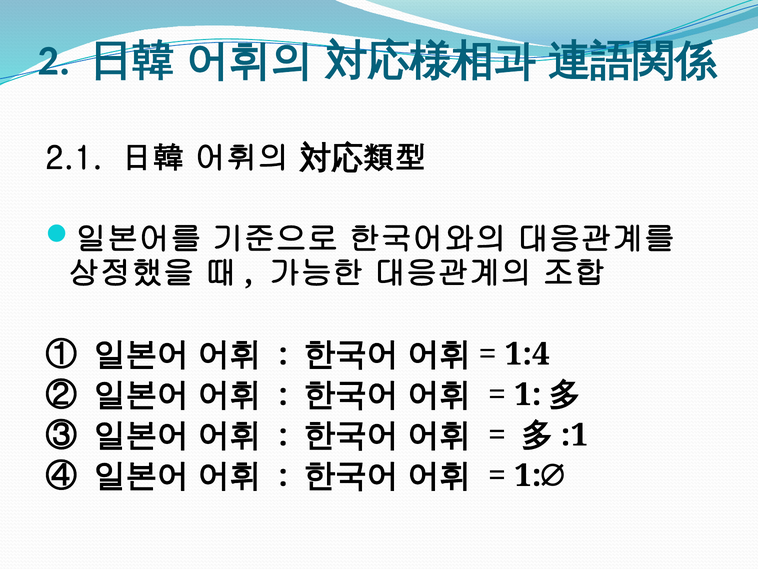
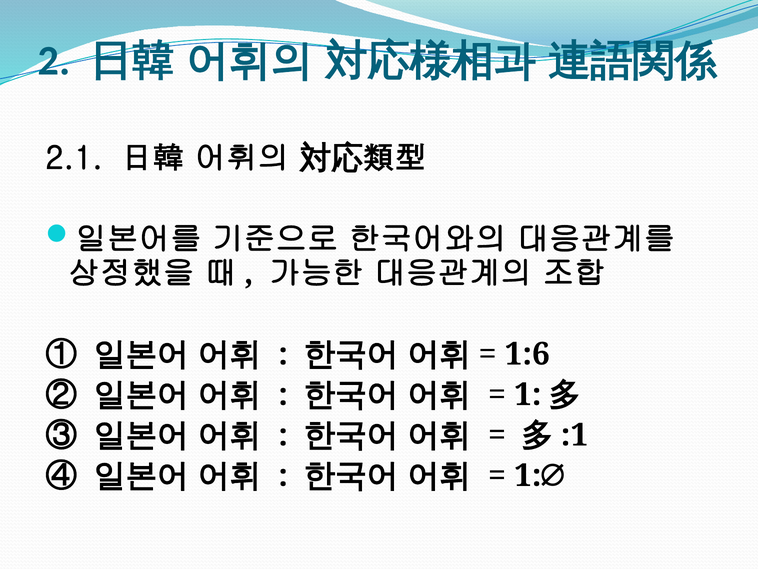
1:4: 1:4 -> 1:6
